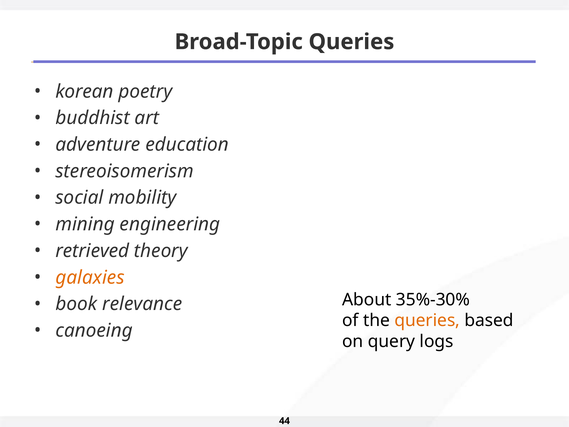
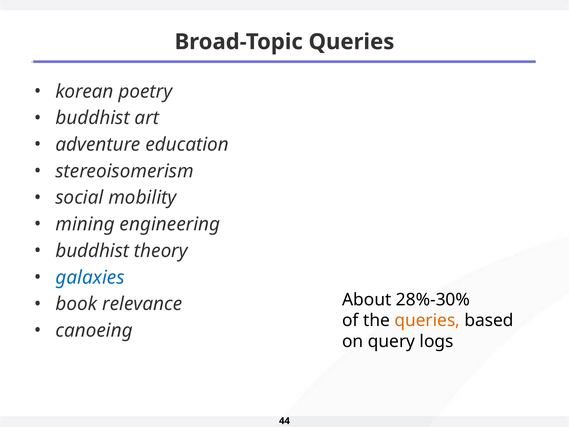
retrieved at (92, 251): retrieved -> buddhist
galaxies colour: orange -> blue
35%-30%: 35%-30% -> 28%-30%
